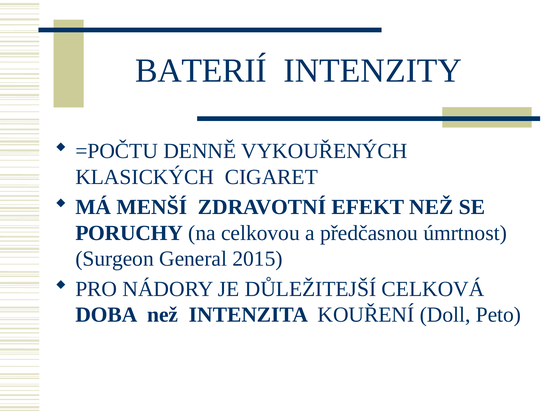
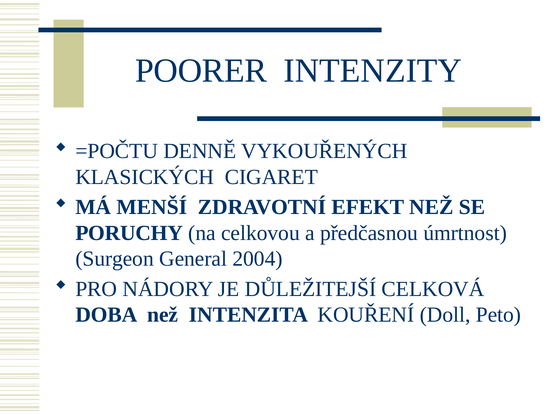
BATERIÍ: BATERIÍ -> POORER
2015: 2015 -> 2004
